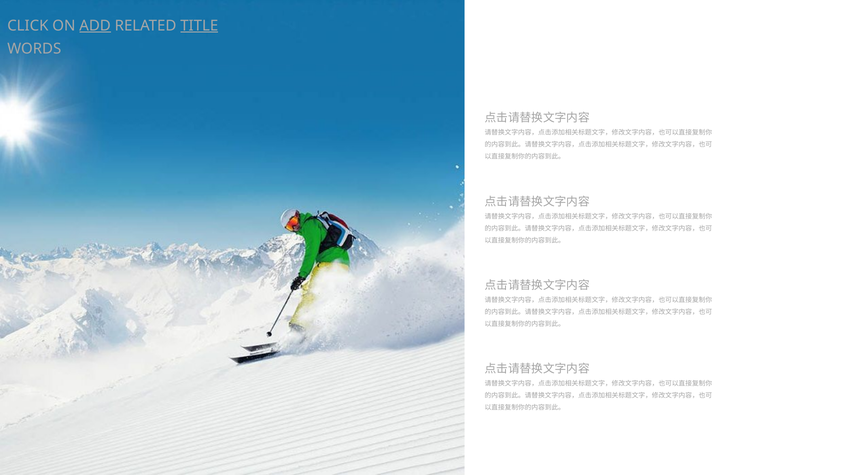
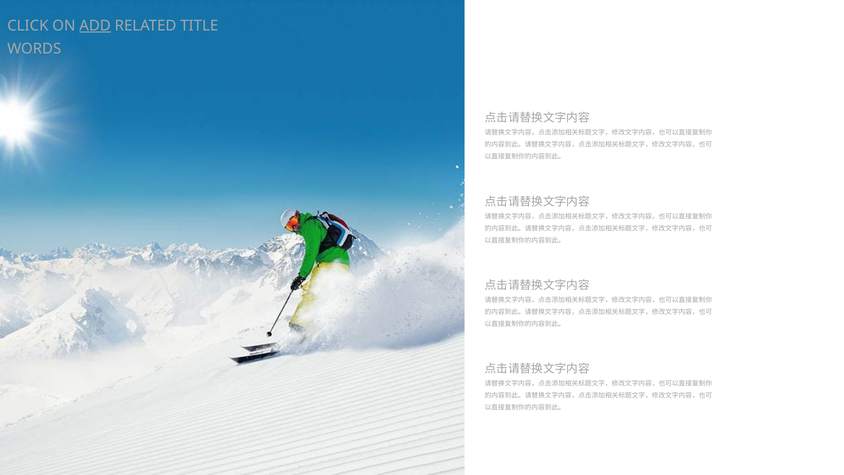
TITLE underline: present -> none
